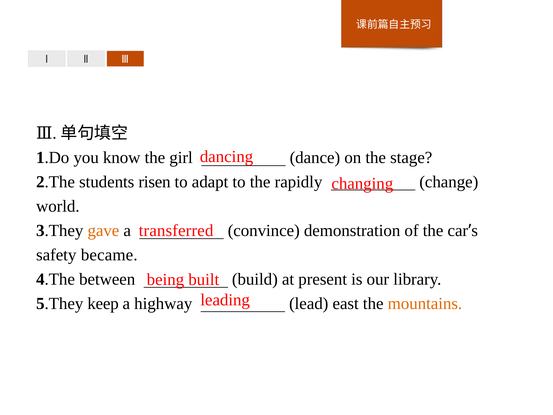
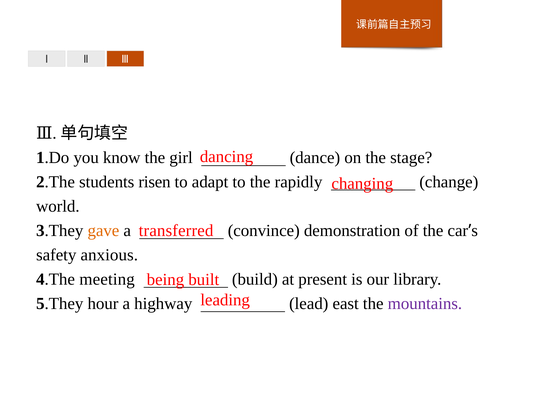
became: became -> anxious
between: between -> meeting
keep: keep -> hour
mountains colour: orange -> purple
